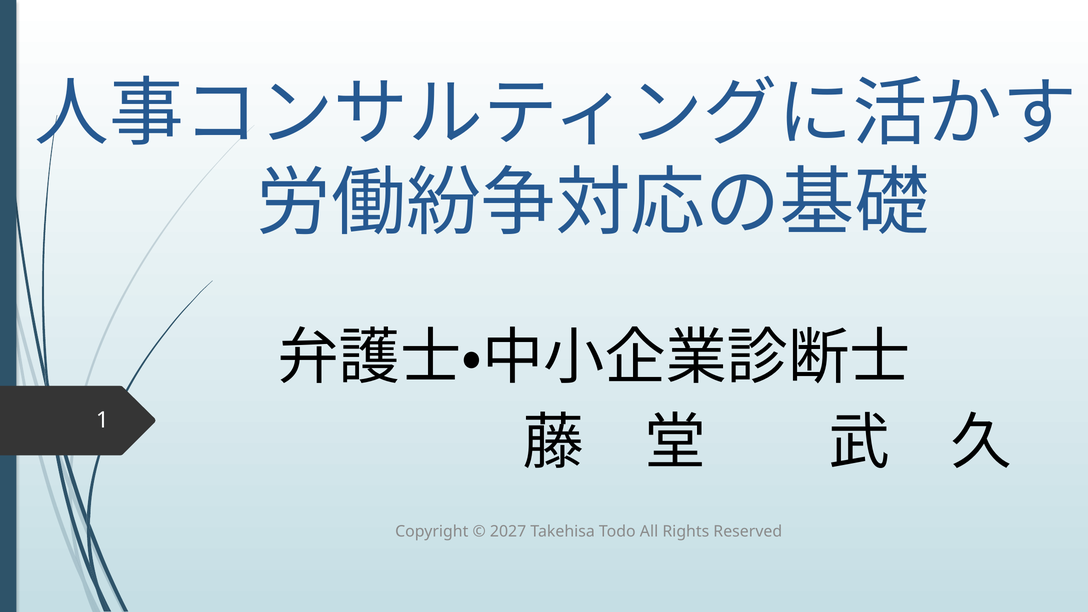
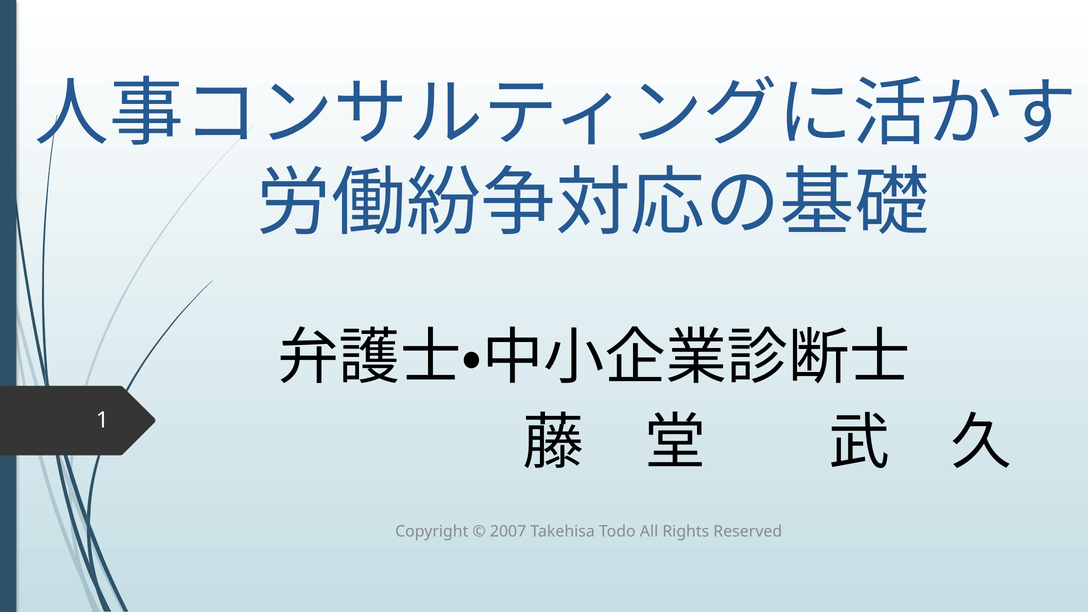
2027: 2027 -> 2007
